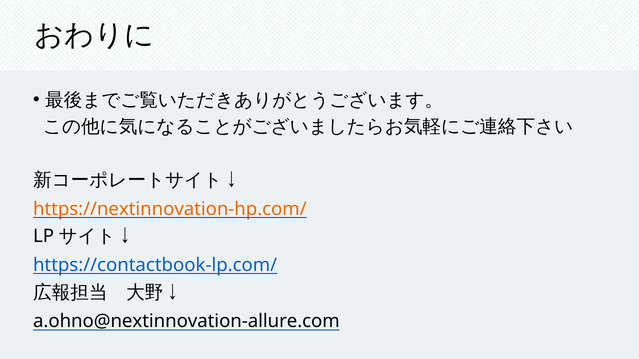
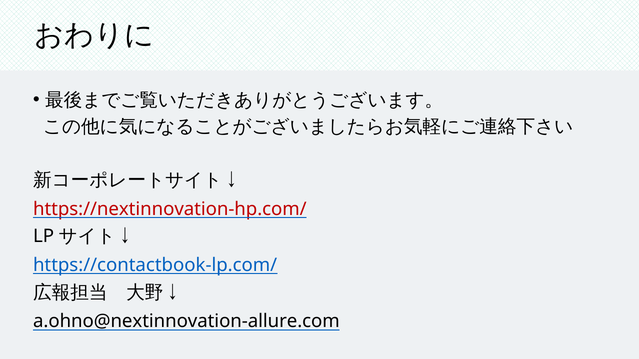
https://nextinnovation-hp.com/ colour: orange -> red
